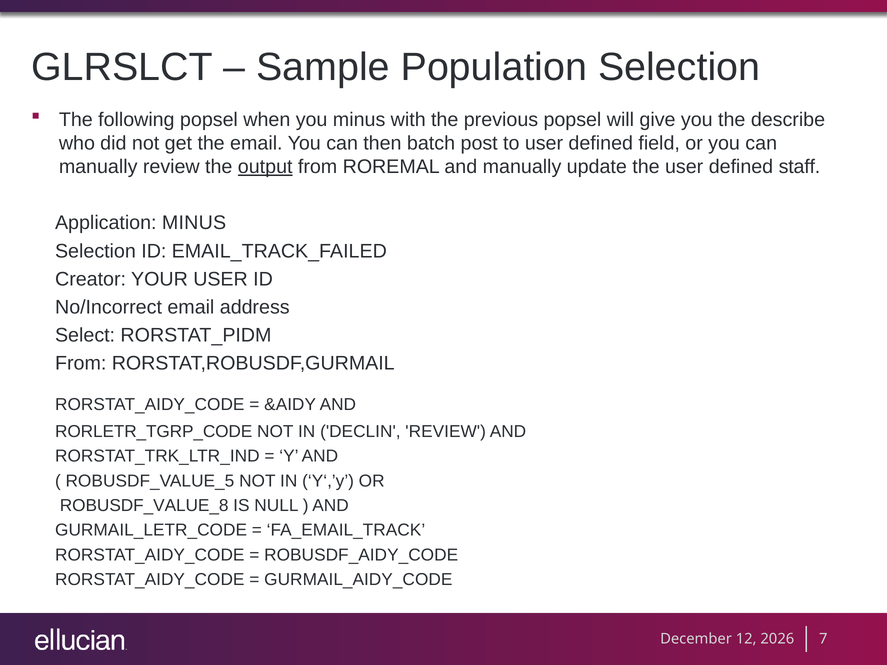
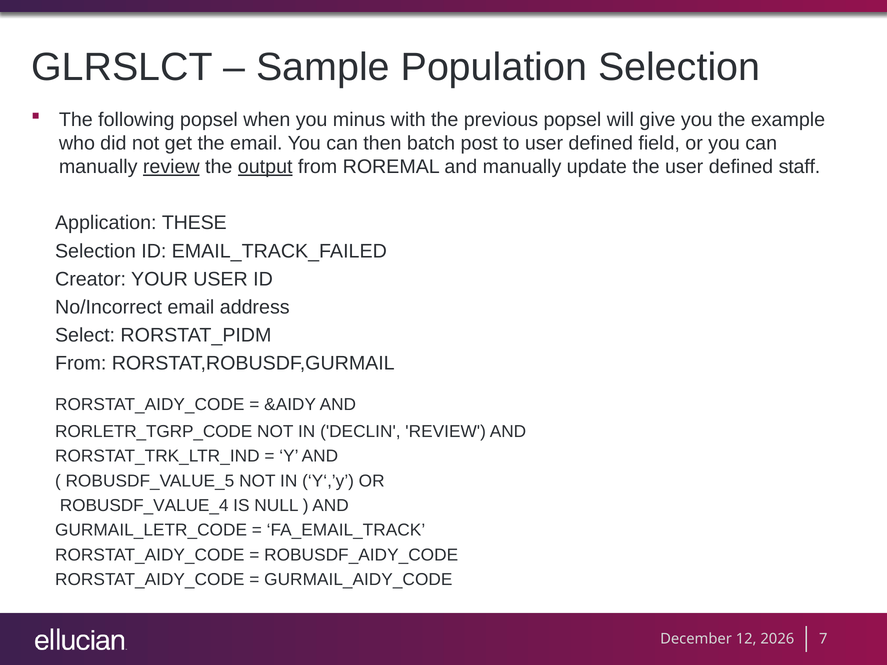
describe: describe -> example
review at (171, 167) underline: none -> present
Application MINUS: MINUS -> THESE
ROBUSDF_VALUE_8: ROBUSDF_VALUE_8 -> ROBUSDF_VALUE_4
